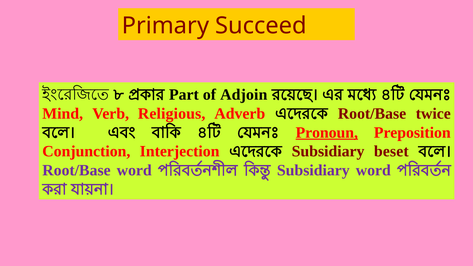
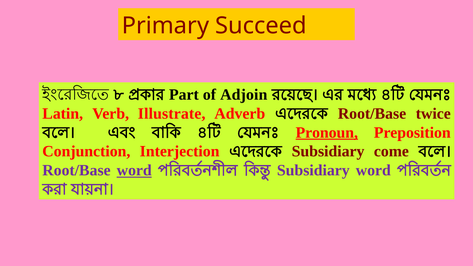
Mind: Mind -> Latin
Religious: Religious -> Illustrate
beset: beset -> come
word at (134, 170) underline: none -> present
